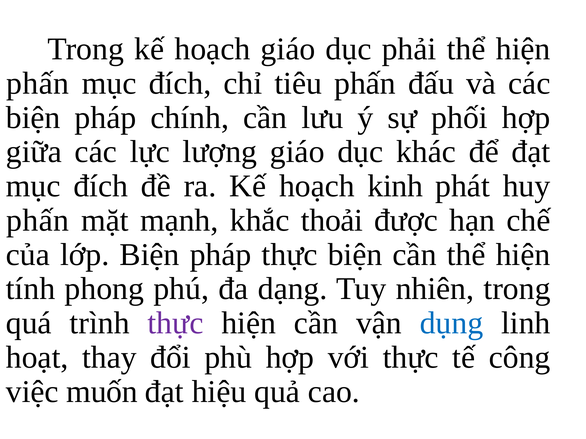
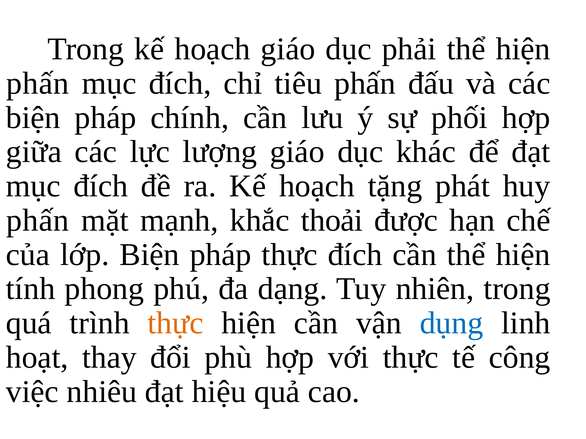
kinh: kinh -> tặng
thực biện: biện -> đích
thực at (175, 323) colour: purple -> orange
muốn: muốn -> nhiêu
